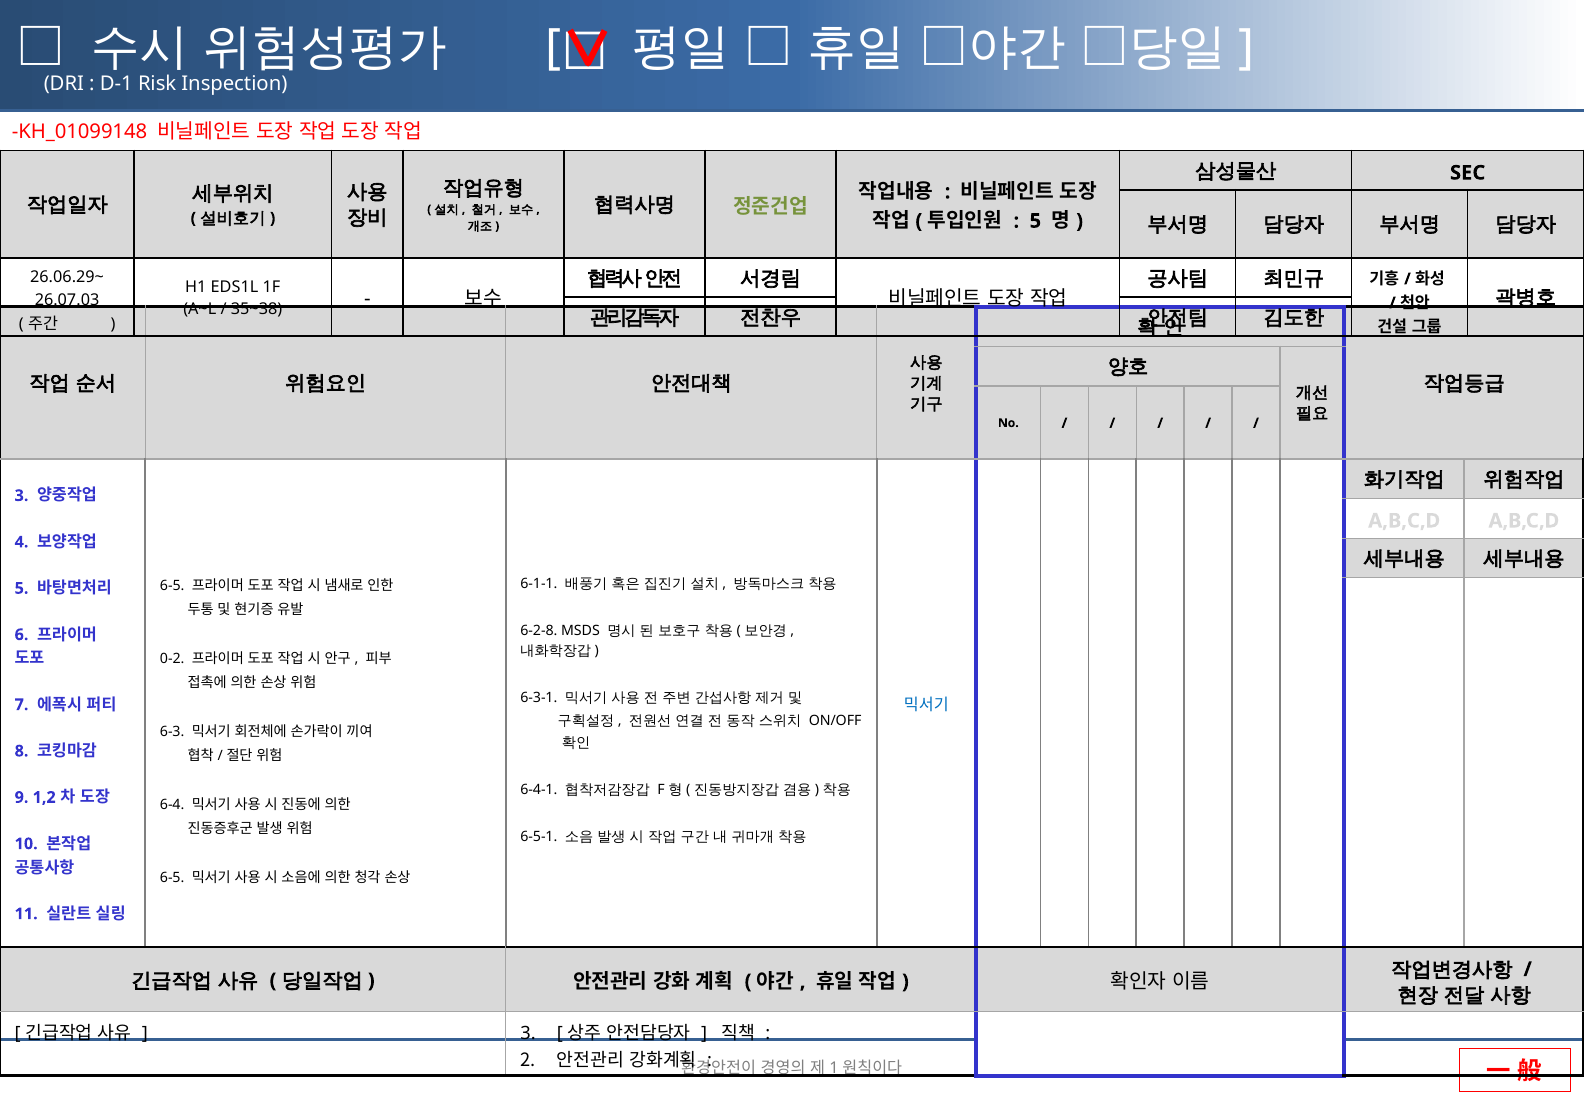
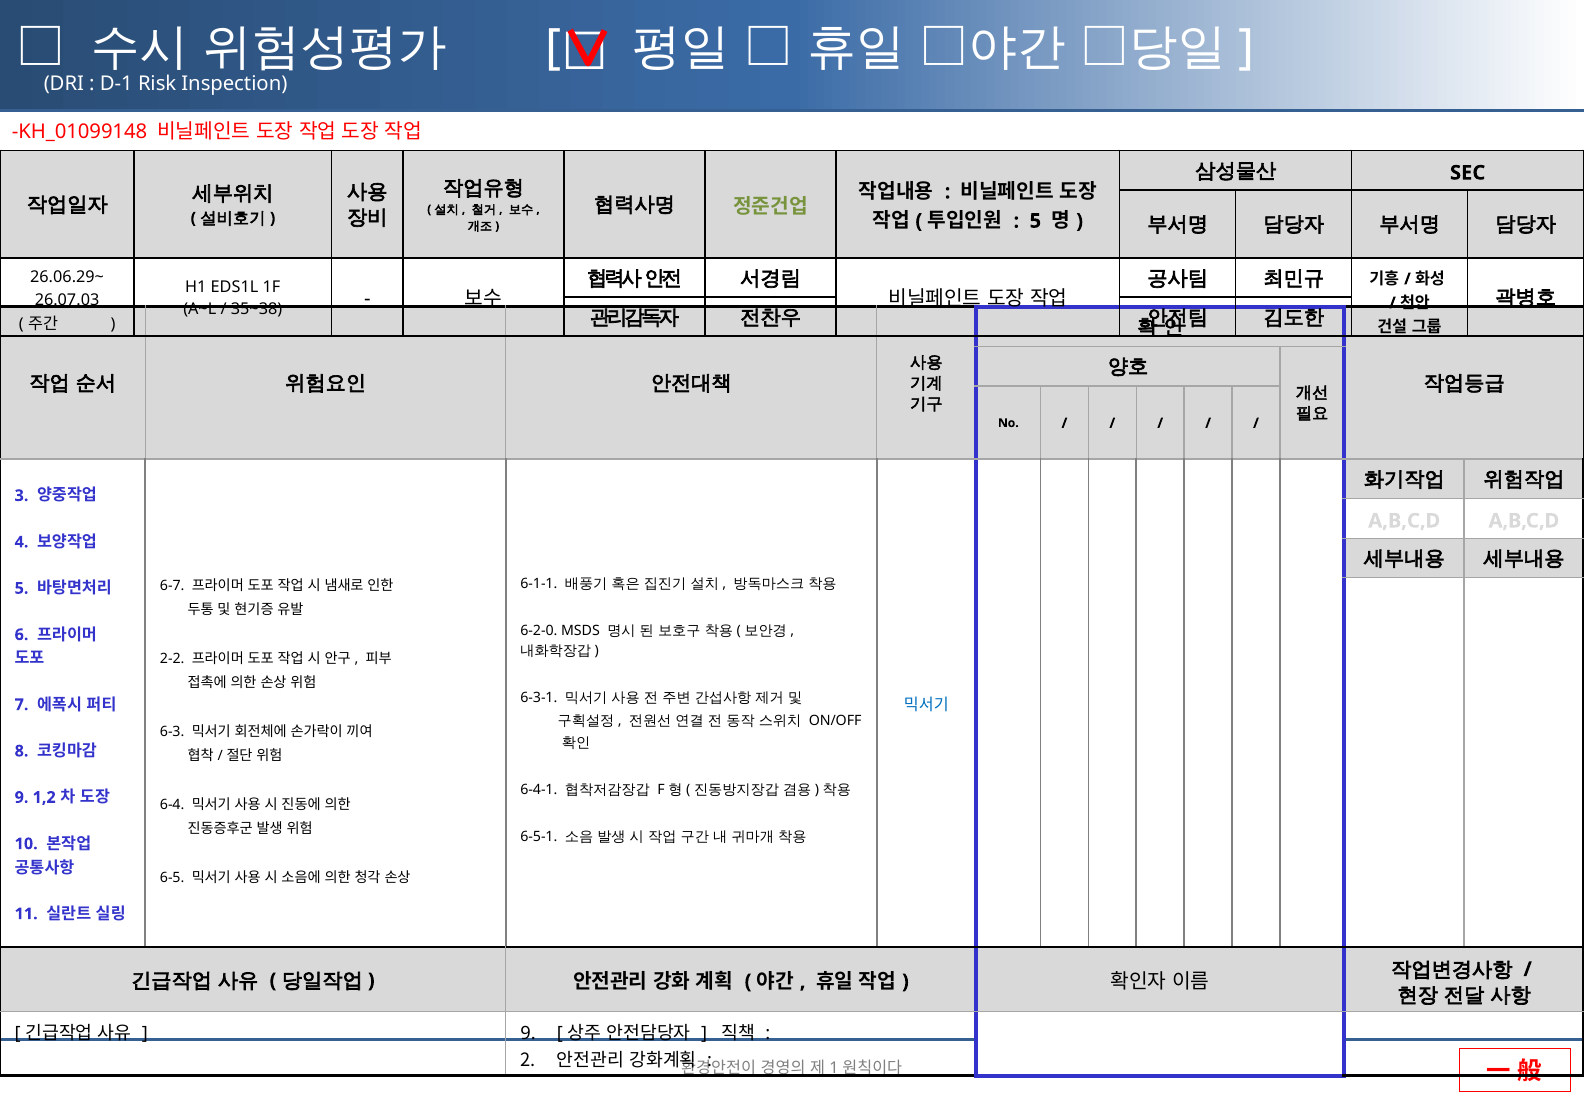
6-5 at (172, 585): 6-5 -> 6-7
6-2-8: 6-2-8 -> 6-2-0
0-2: 0-2 -> 2-2
3 at (528, 1034): 3 -> 9
